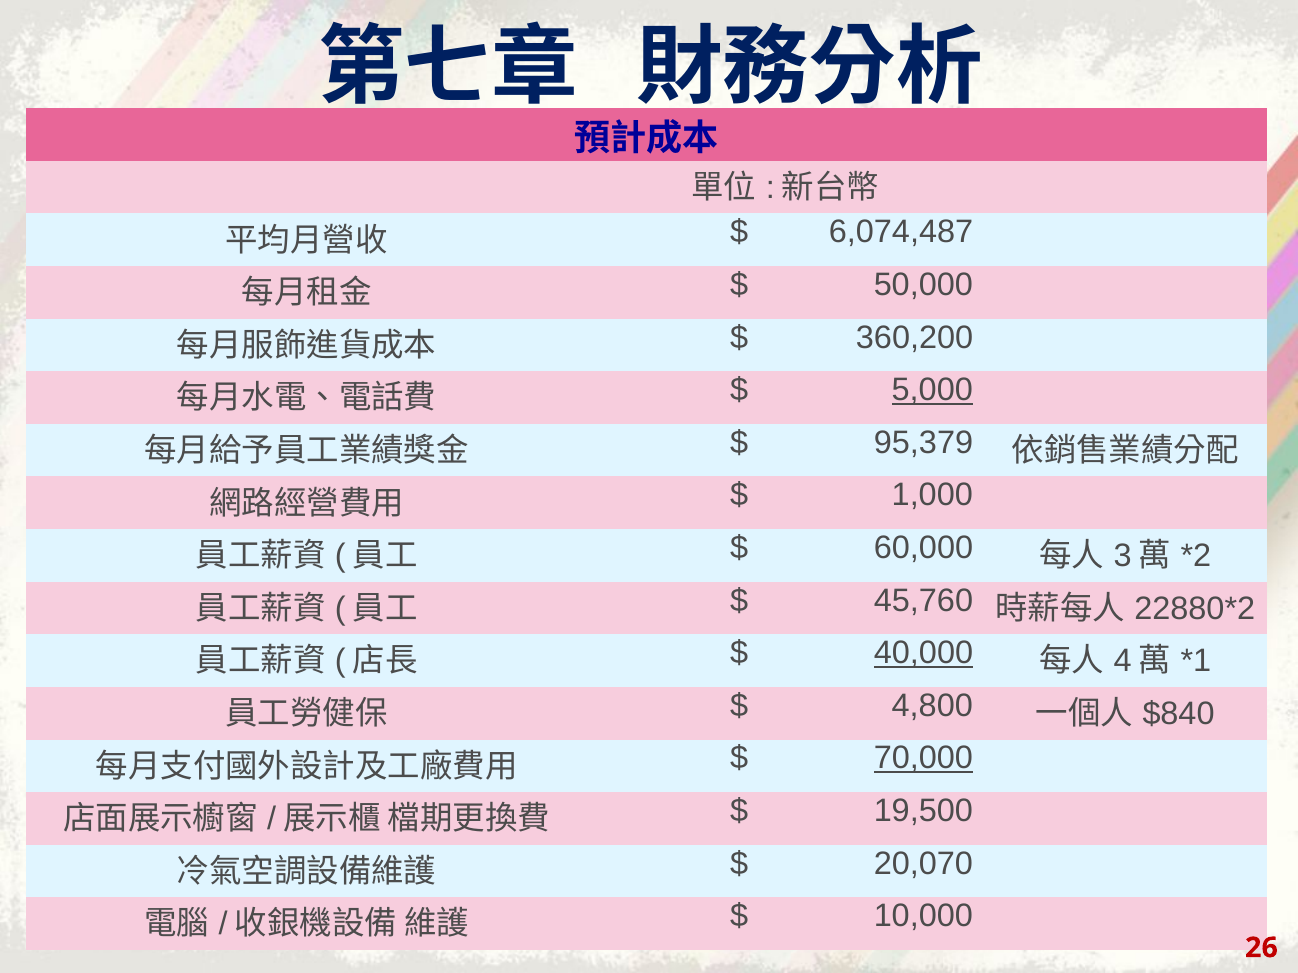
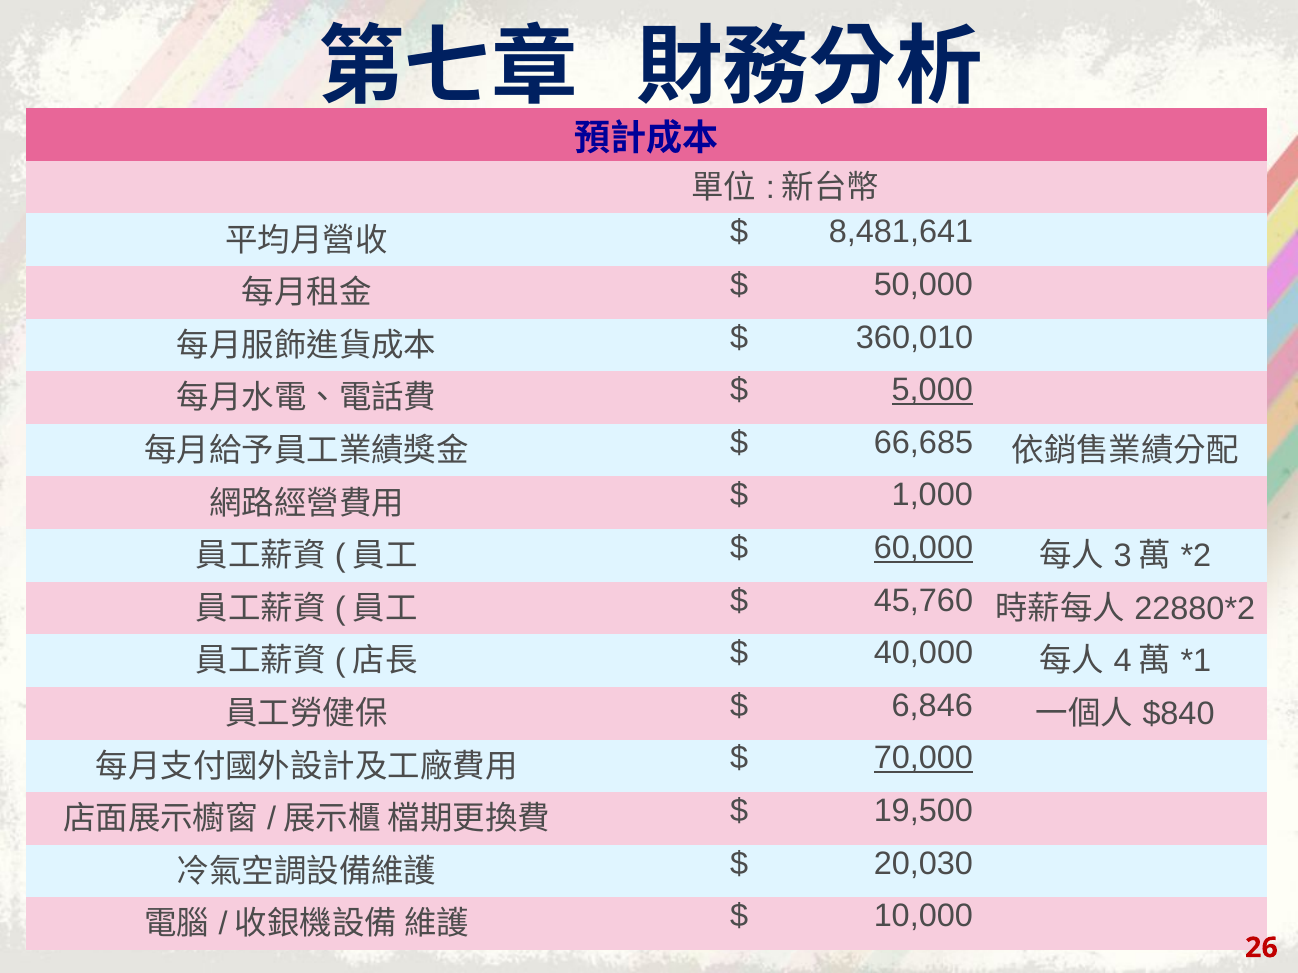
6,074,487: 6,074,487 -> 8,481,641
360,200: 360,200 -> 360,010
95,379: 95,379 -> 66,685
60,000 underline: none -> present
40,000 underline: present -> none
4,800: 4,800 -> 6,846
20,070: 20,070 -> 20,030
